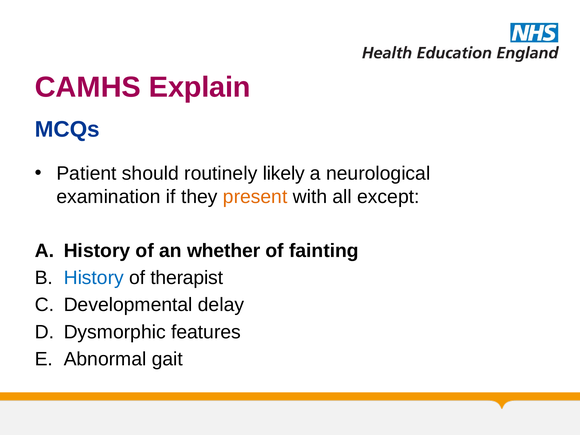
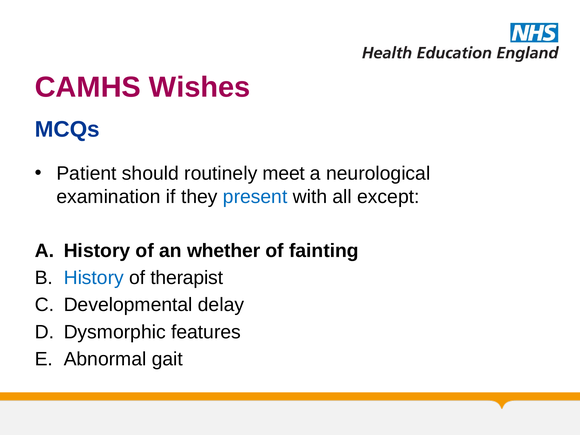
Explain: Explain -> Wishes
likely: likely -> meet
present colour: orange -> blue
